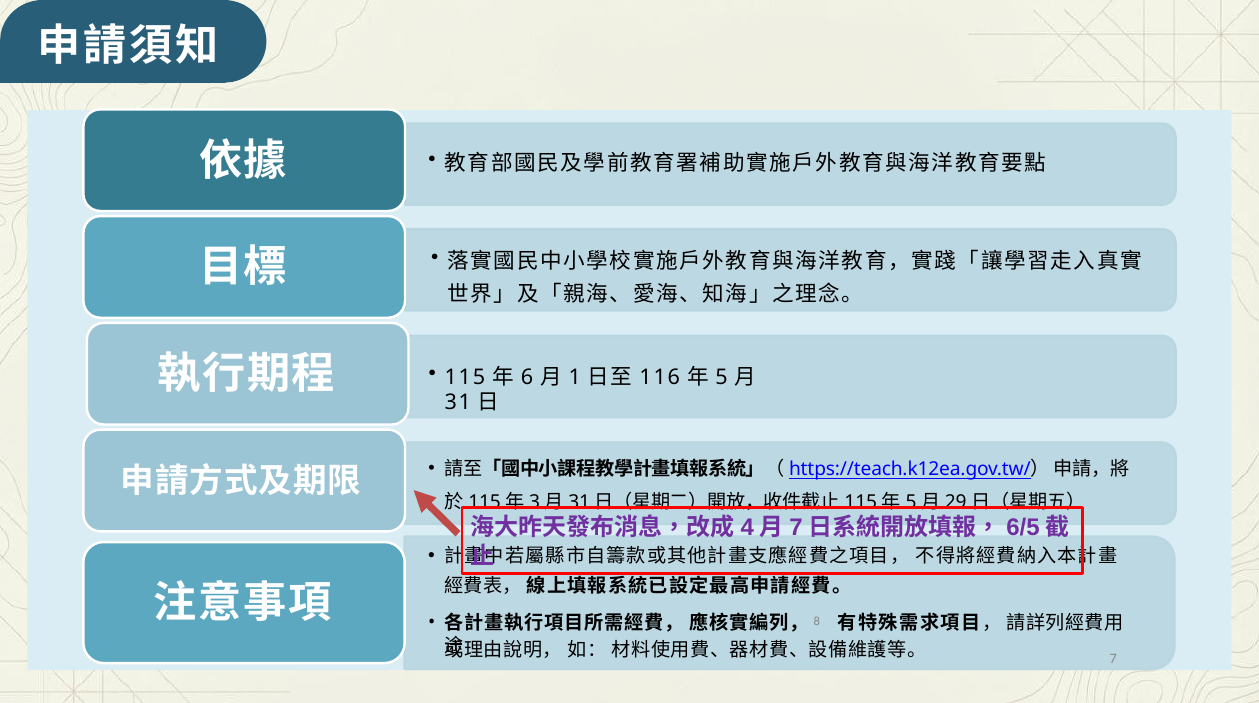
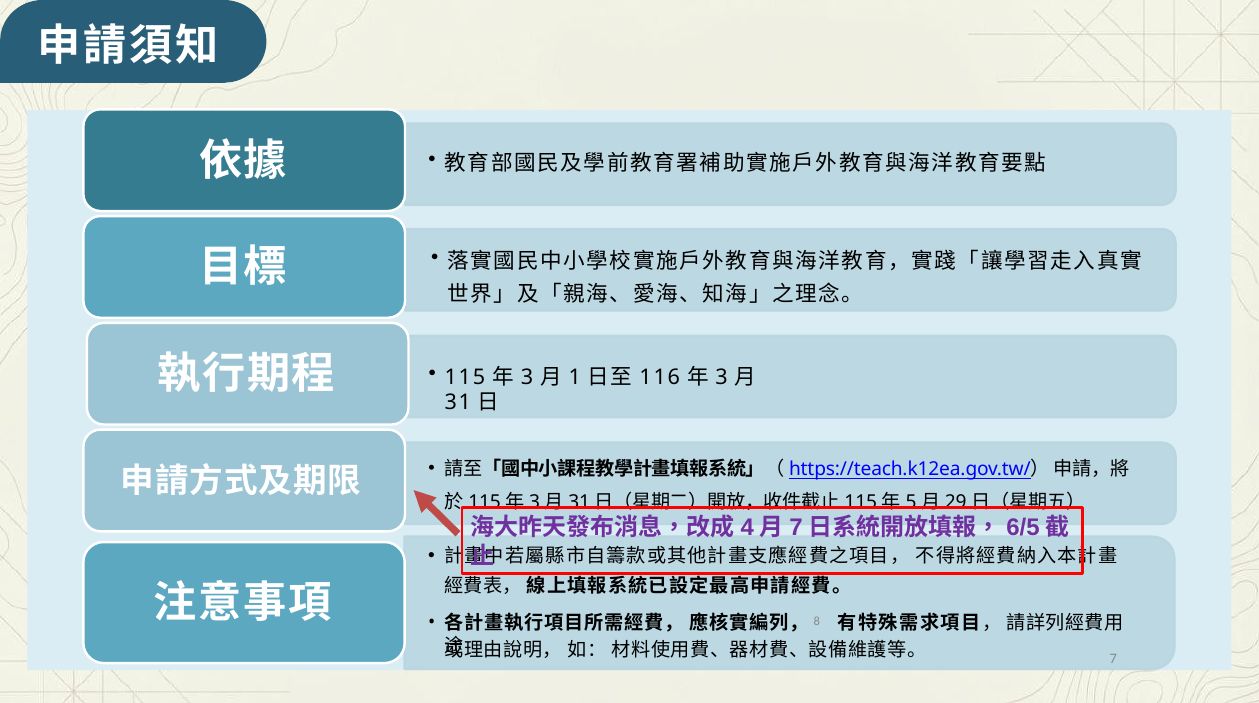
6 at (527, 377): 6 -> 3
5 at (722, 377): 5 -> 3
